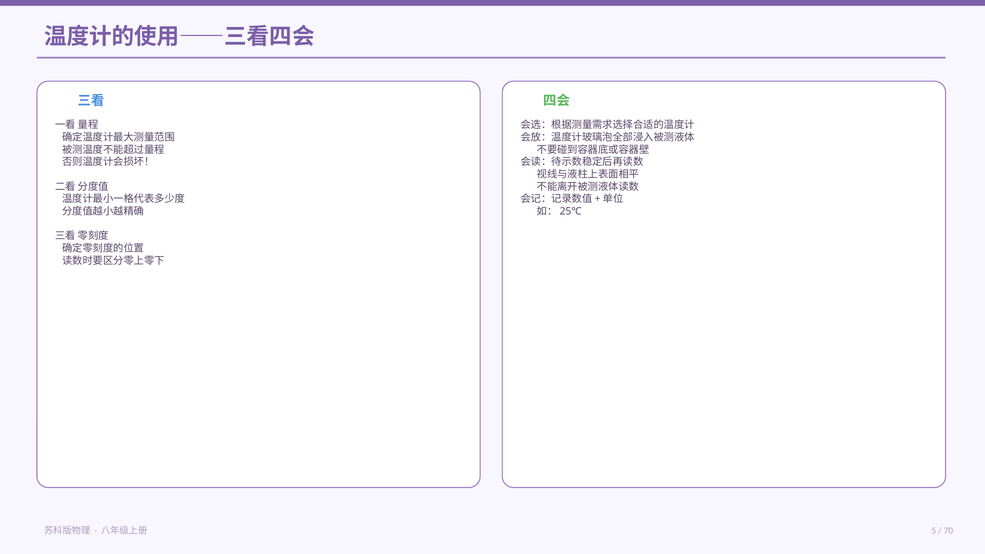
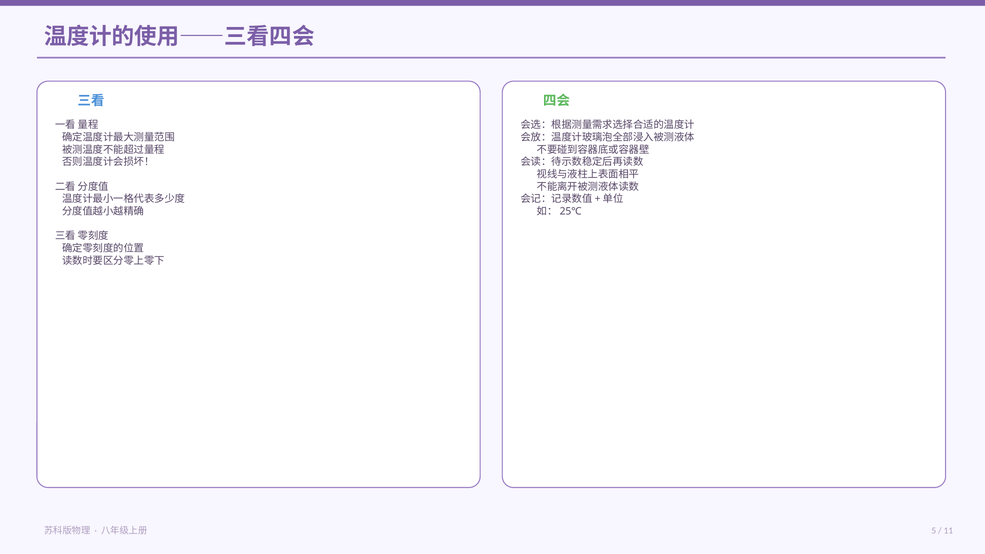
70: 70 -> 11
